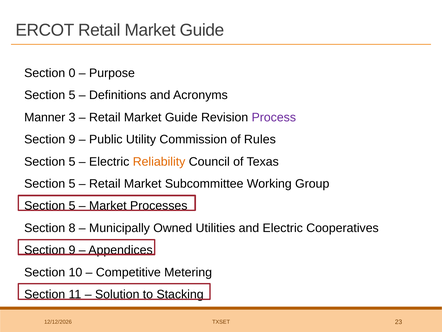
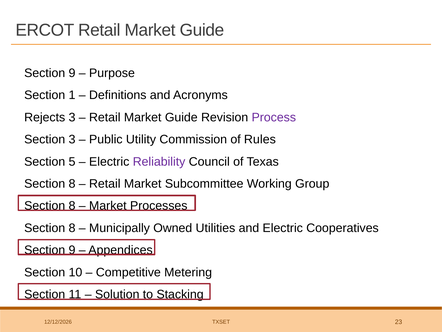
0 at (72, 73): 0 -> 9
5 at (72, 95): 5 -> 1
Manner: Manner -> Rejects
9 at (72, 139): 9 -> 3
Reliability colour: orange -> purple
5 at (72, 183): 5 -> 8
5 at (72, 206): 5 -> 8
